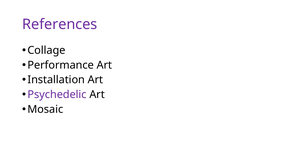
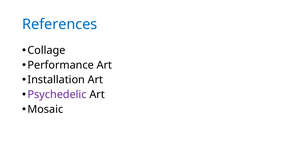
References colour: purple -> blue
